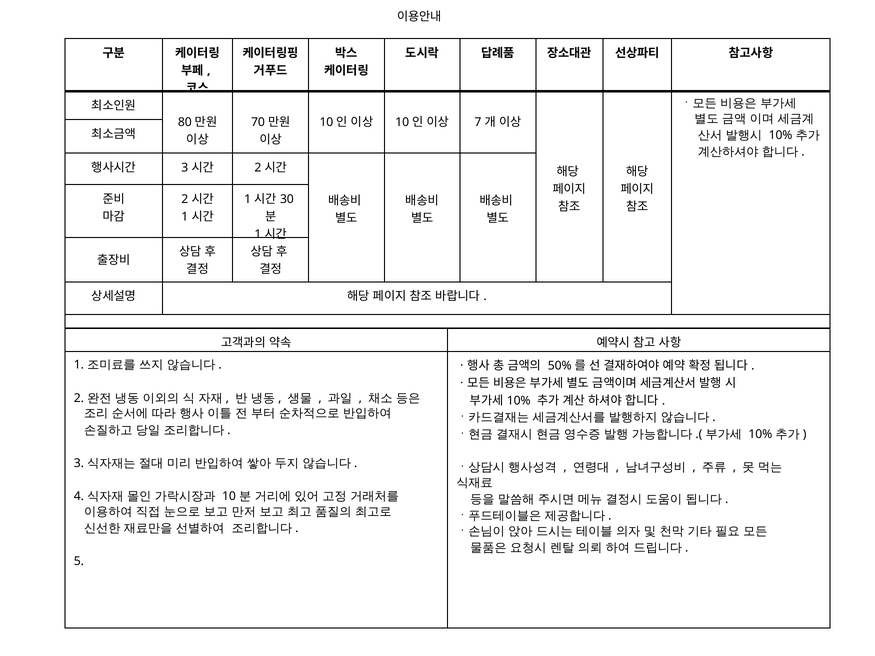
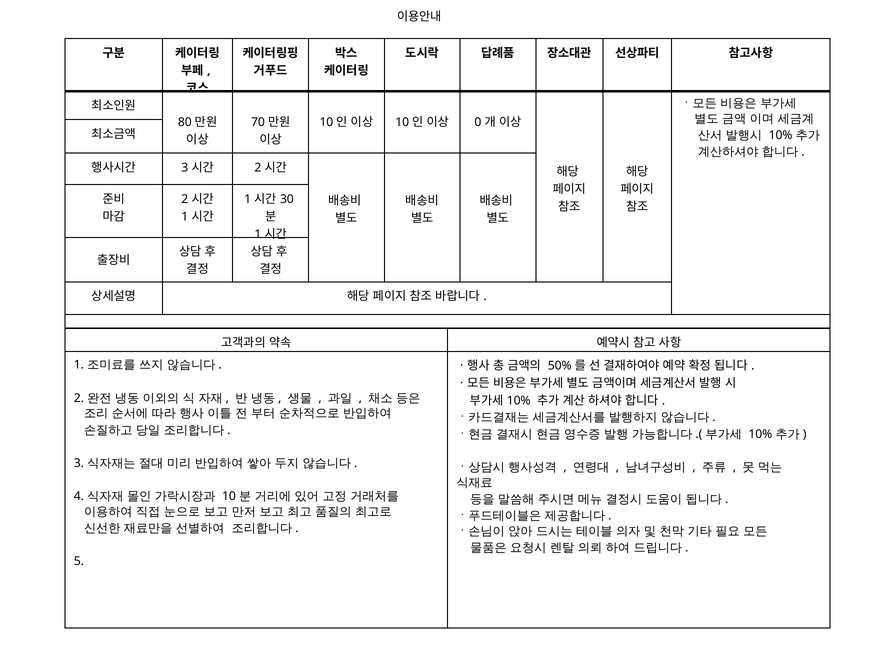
7: 7 -> 0
